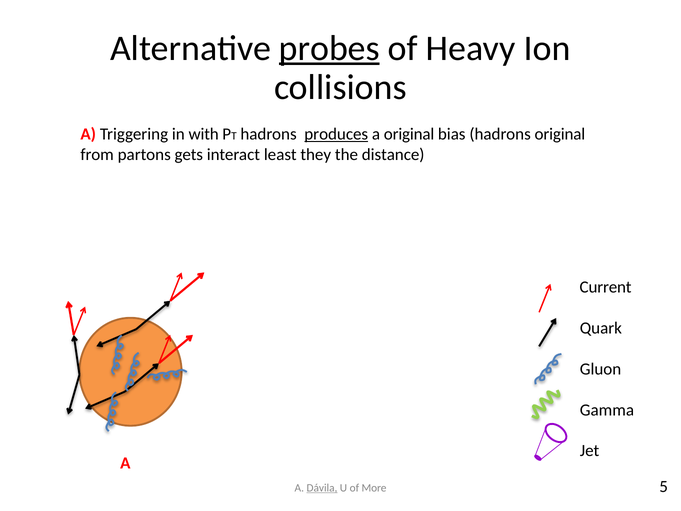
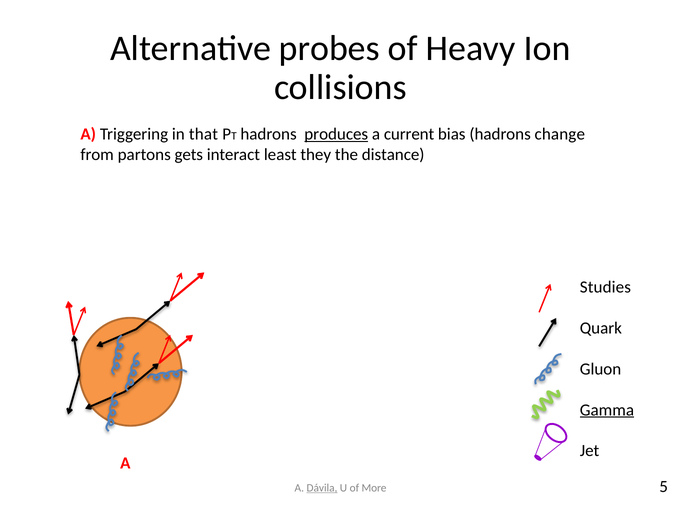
probes underline: present -> none
with: with -> that
a original: original -> current
hadrons original: original -> change
Current: Current -> Studies
Gamma underline: none -> present
